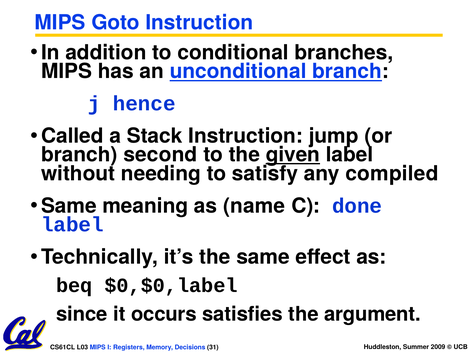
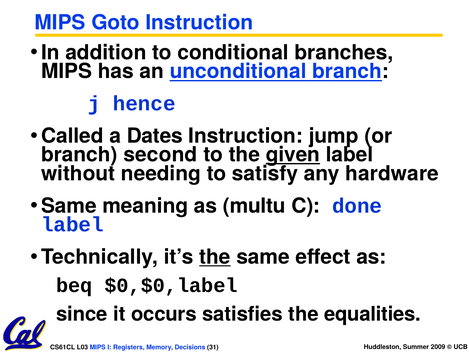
Stack: Stack -> Dates
compiled: compiled -> hardware
name: name -> multu
the at (215, 257) underline: none -> present
argument: argument -> equalities
